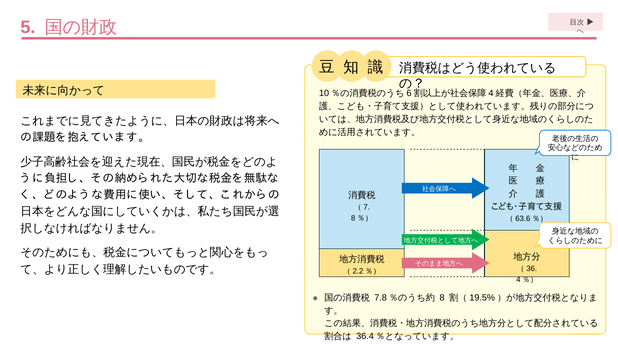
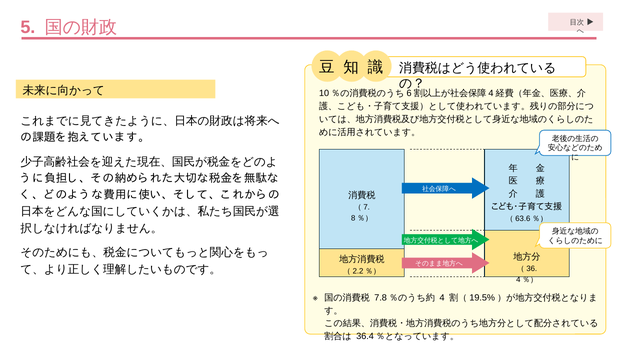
8: 8 -> 4
